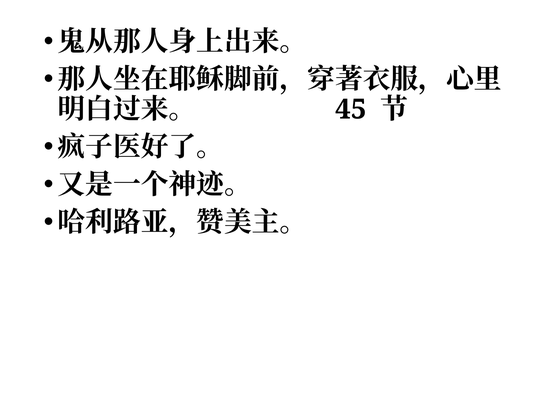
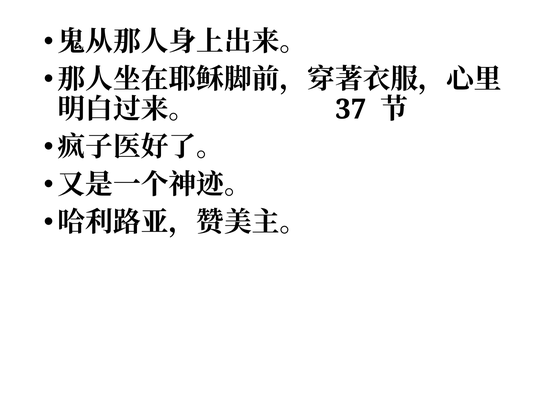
45: 45 -> 37
